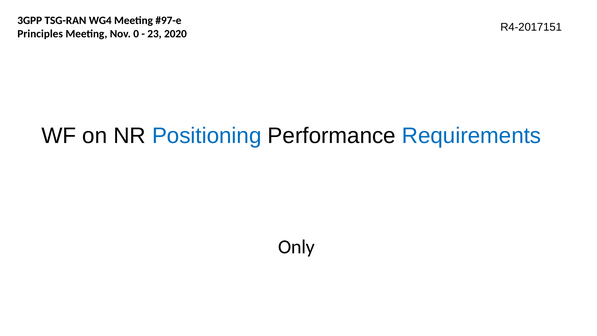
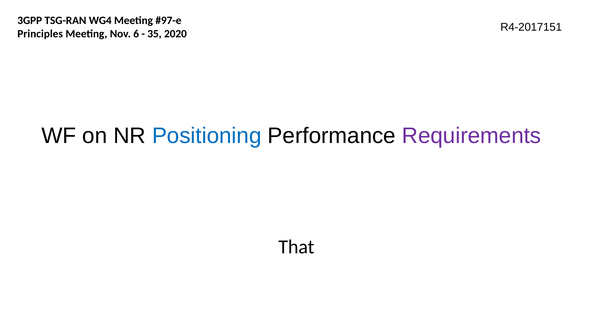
0: 0 -> 6
23: 23 -> 35
Requirements colour: blue -> purple
Only: Only -> That
